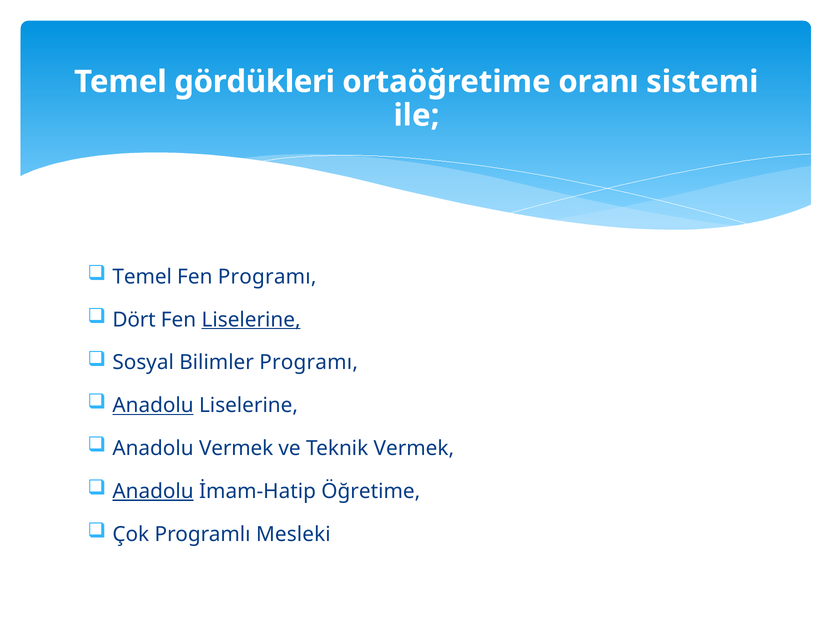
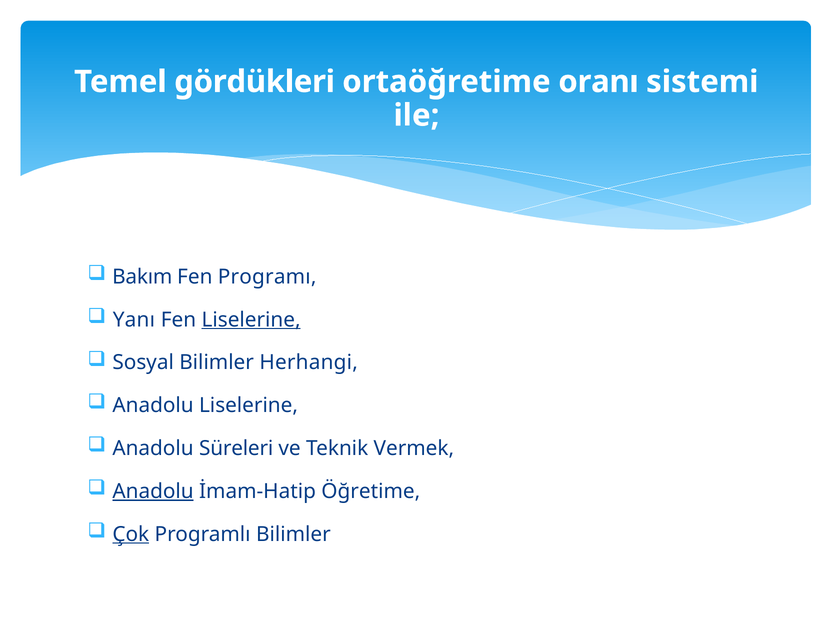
Temel at (142, 277): Temel -> Bakım
Dört: Dört -> Yanı
Bilimler Programı: Programı -> Herhangi
Anadolu at (153, 406) underline: present -> none
Anadolu Vermek: Vermek -> Süreleri
Çok underline: none -> present
Programlı Mesleki: Mesleki -> Bilimler
